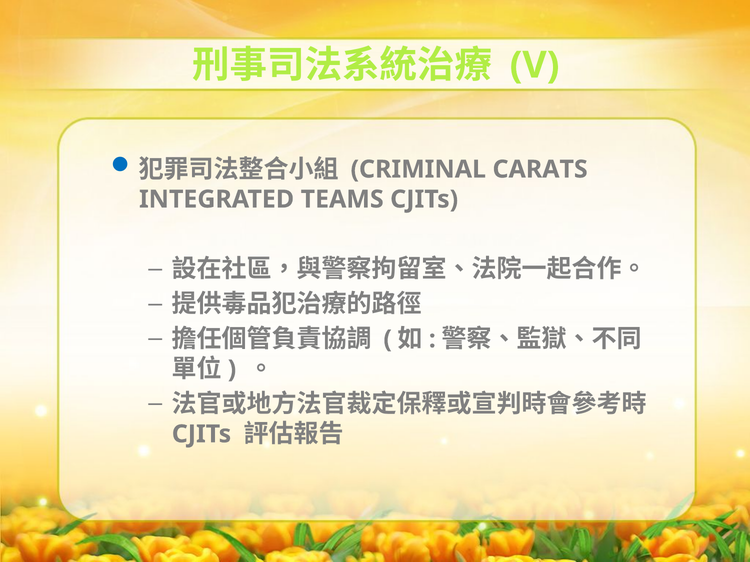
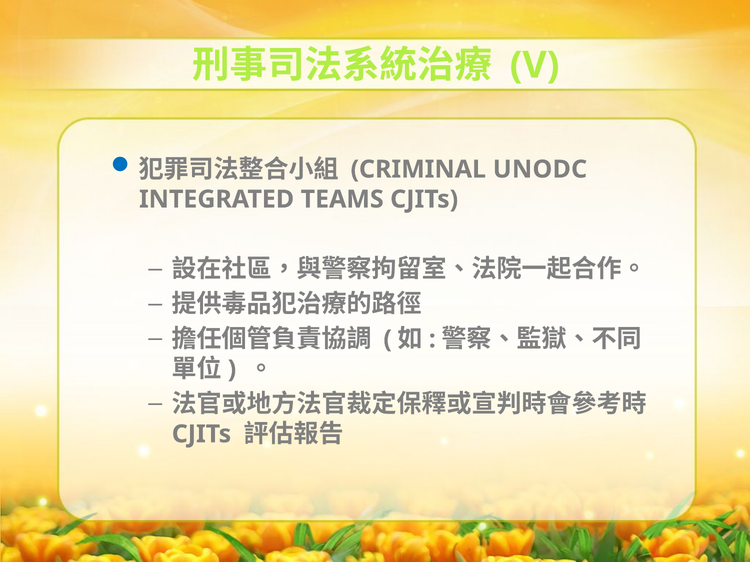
CARATS: CARATS -> UNODC
